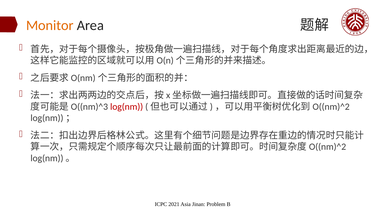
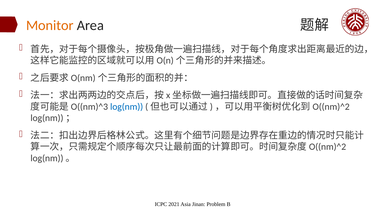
log(nm colour: red -> blue
